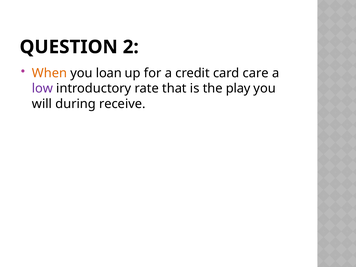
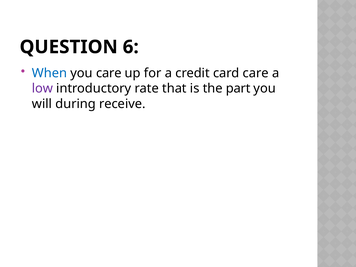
2: 2 -> 6
When colour: orange -> blue
you loan: loan -> care
play: play -> part
